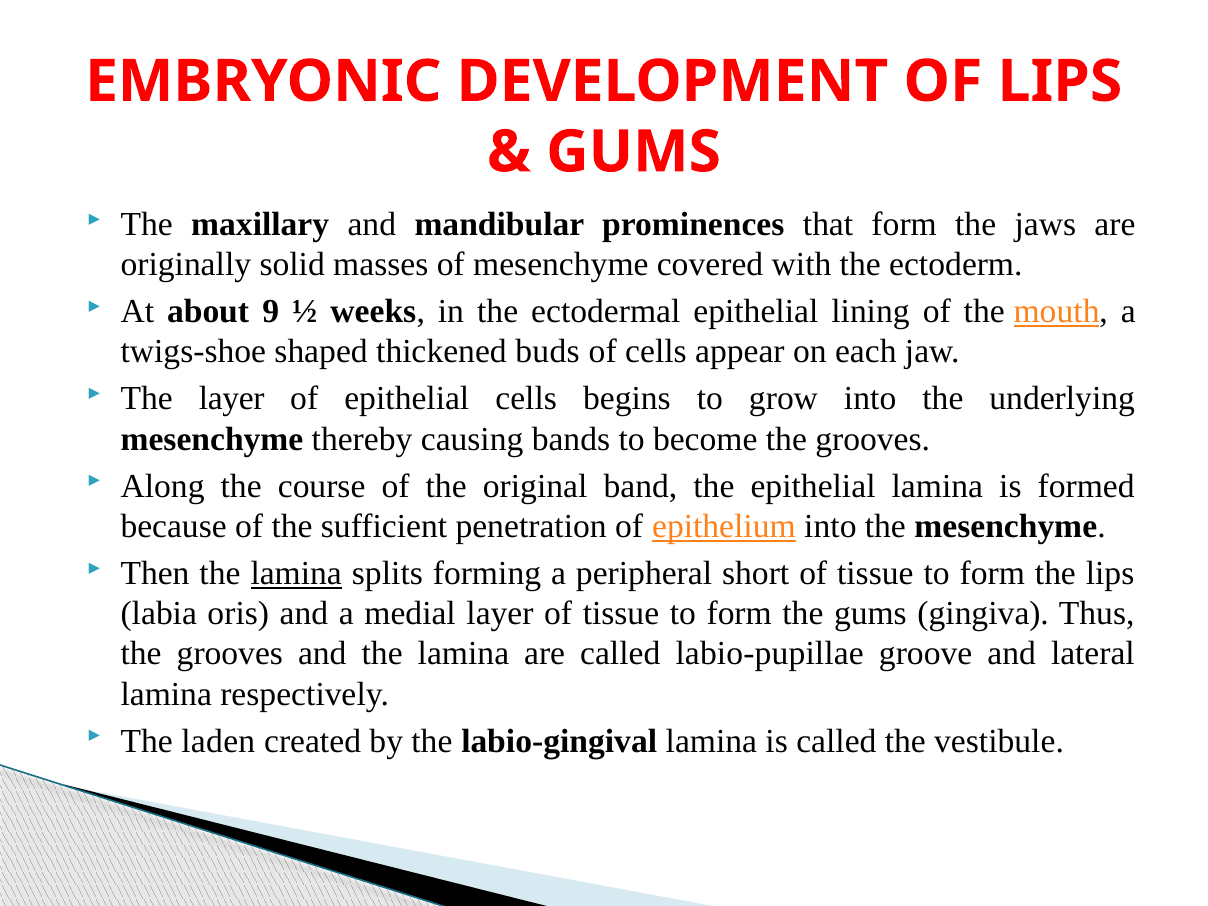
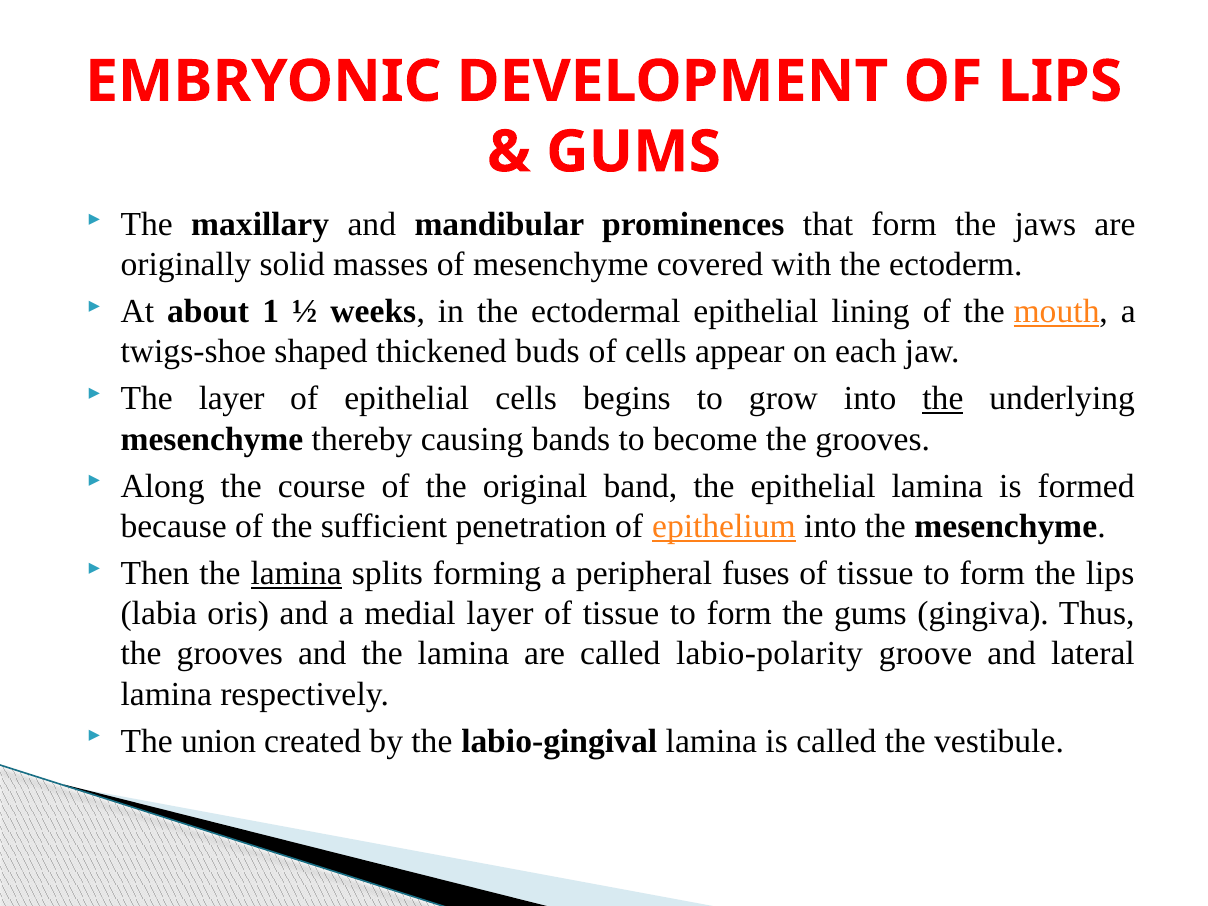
9: 9 -> 1
the at (943, 399) underline: none -> present
short: short -> fuses
labio-pupillae: labio-pupillae -> labio-polarity
laden: laden -> union
